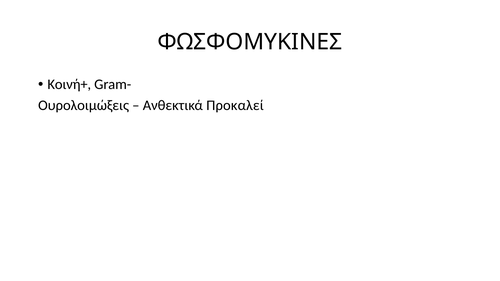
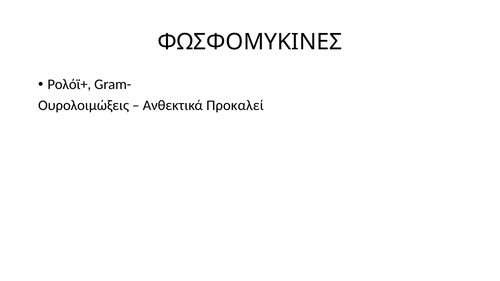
Kοινή+: Kοινή+ -> Ρολόϊ+
